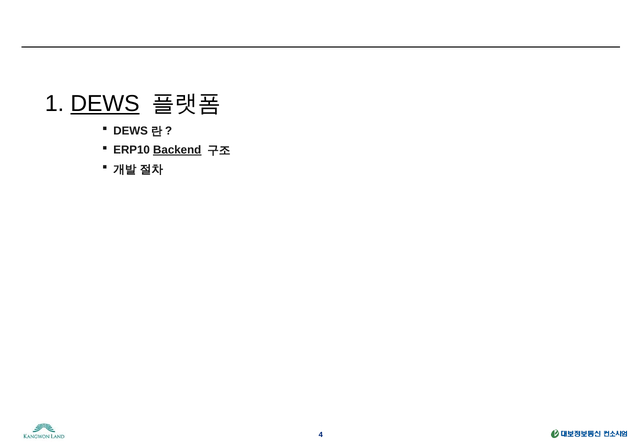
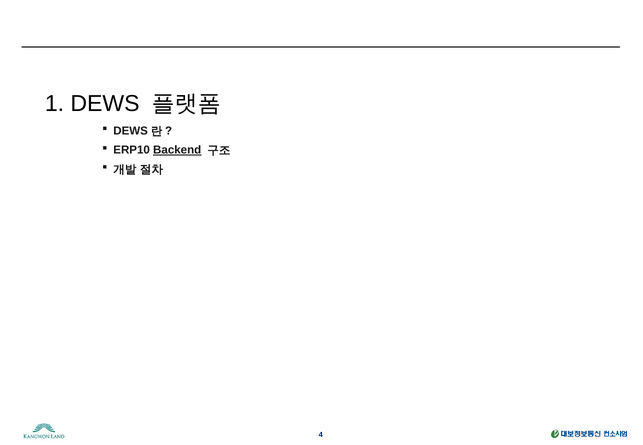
DEWS at (105, 104) underline: present -> none
